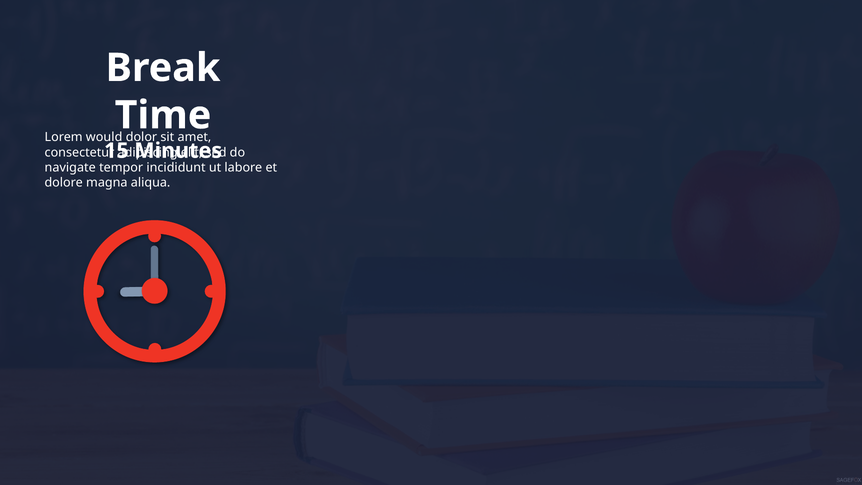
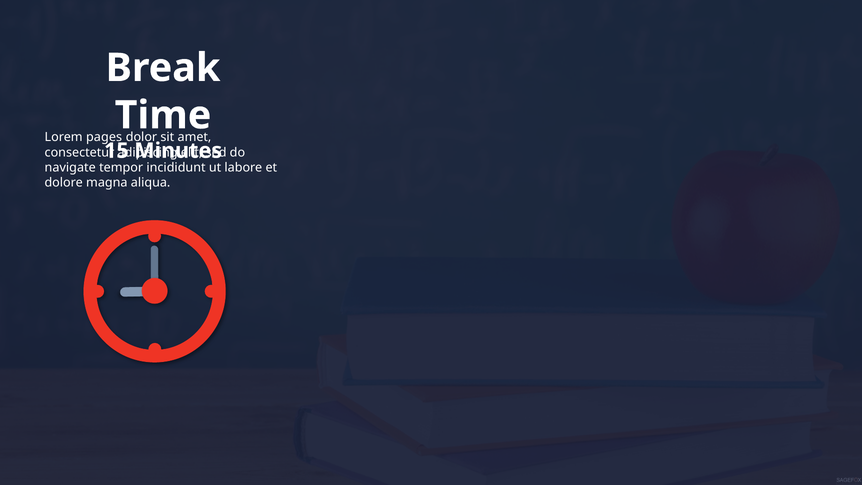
would: would -> pages
